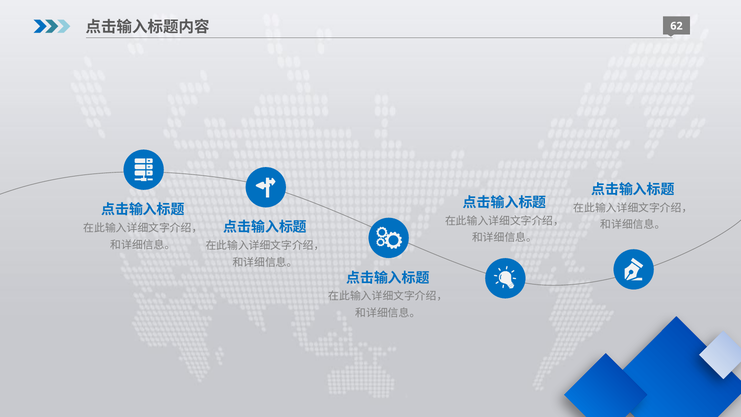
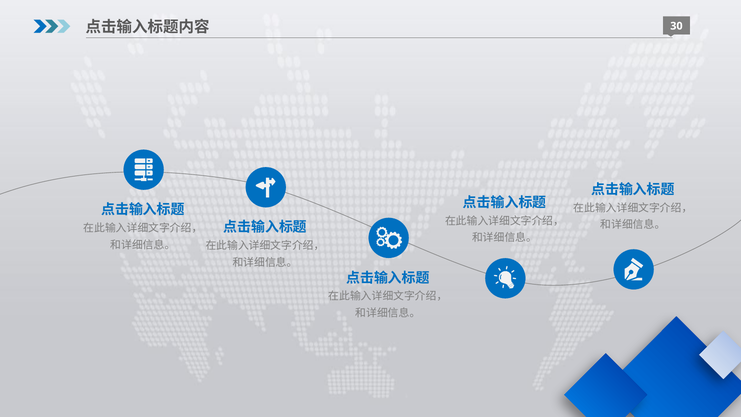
62: 62 -> 30
